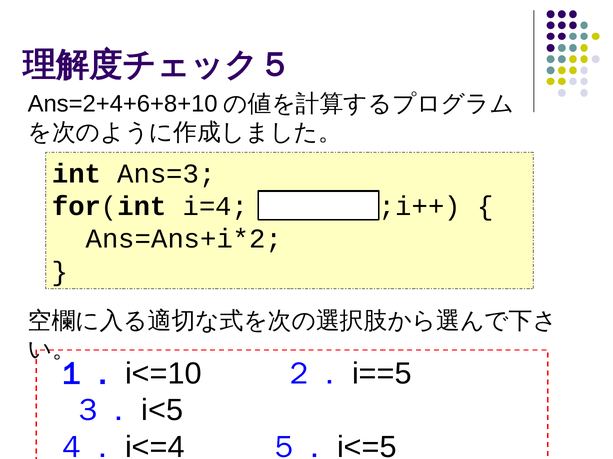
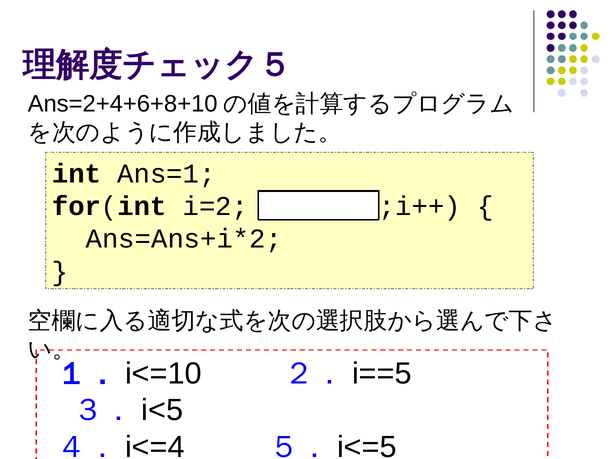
Ans=3: Ans=3 -> Ans=1
i=4: i=4 -> i=2
